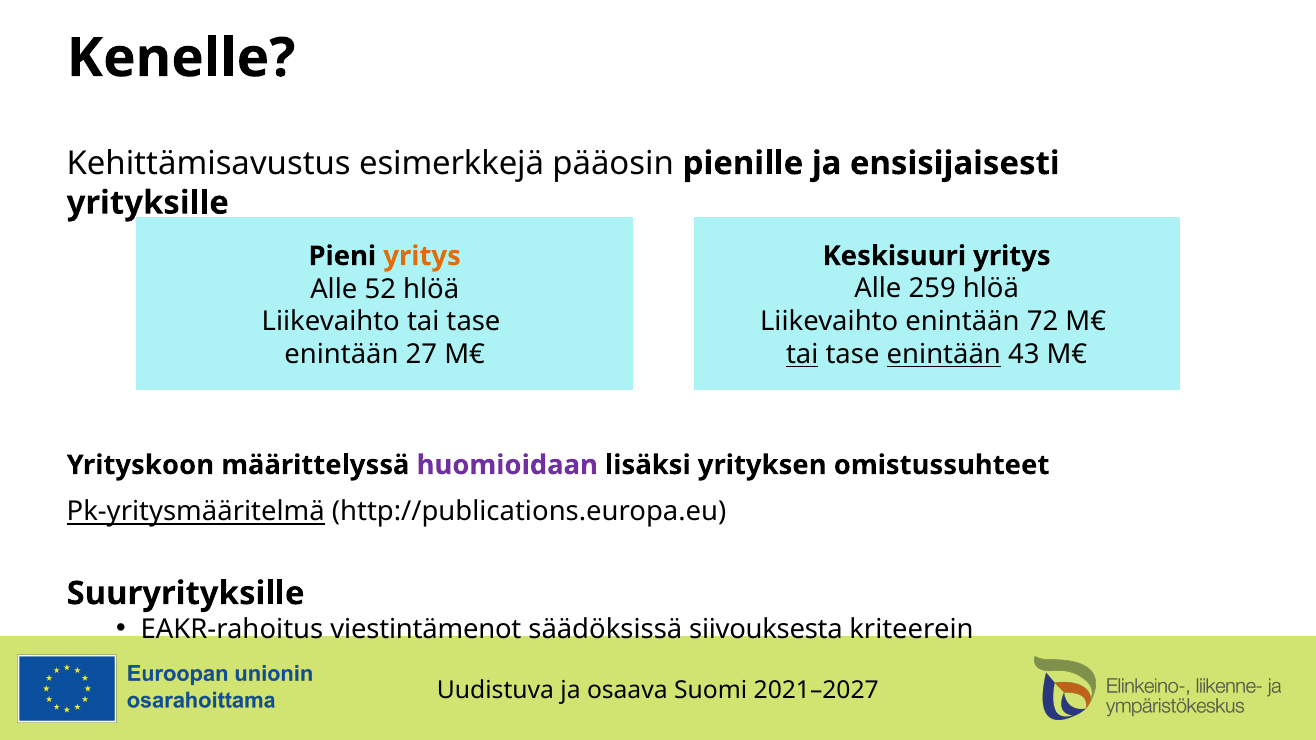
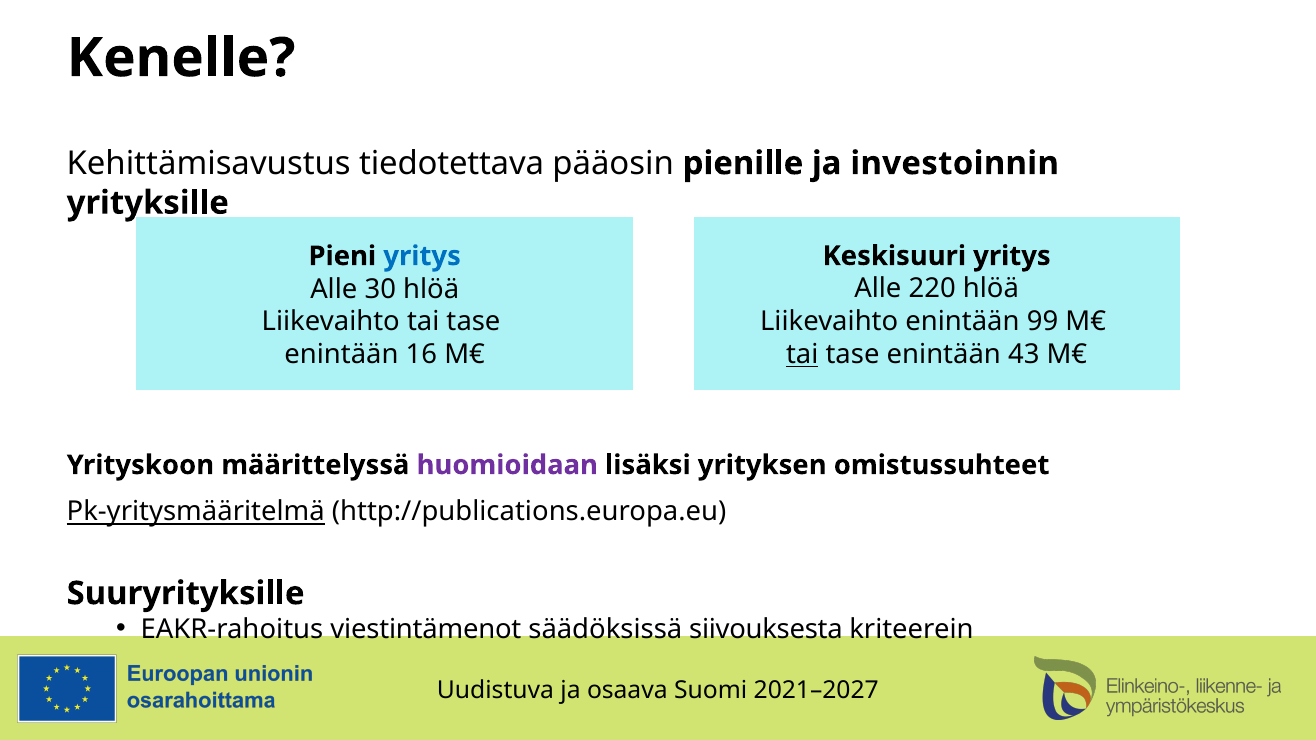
esimerkkejä: esimerkkejä -> tiedotettava
ensisijaisesti: ensisijaisesti -> investoinnin
yritys at (422, 256) colour: orange -> blue
259: 259 -> 220
52: 52 -> 30
72: 72 -> 99
enintään at (944, 355) underline: present -> none
27: 27 -> 16
